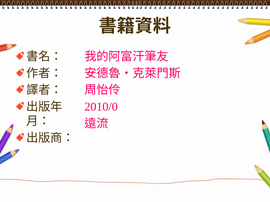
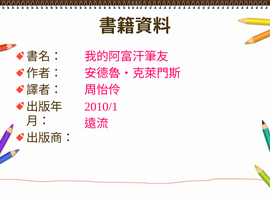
2010/0: 2010/0 -> 2010/1
